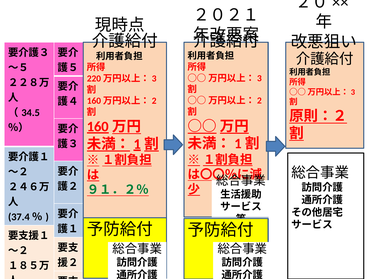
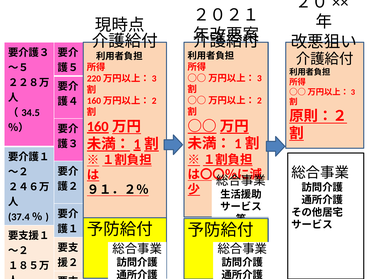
９１．２％ colour: green -> black
